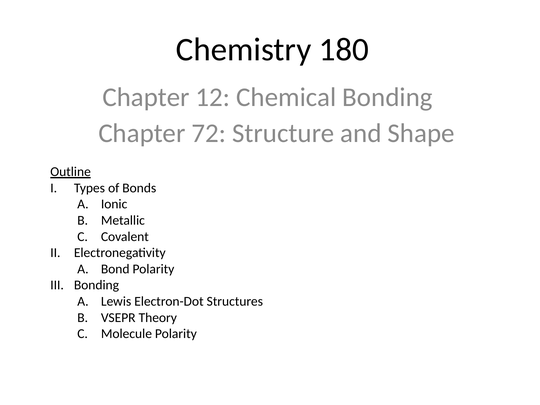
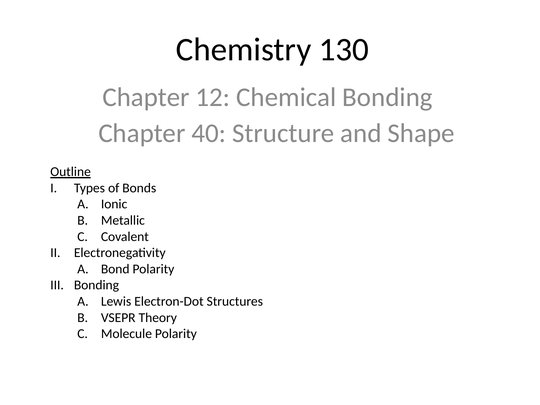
180: 180 -> 130
72: 72 -> 40
